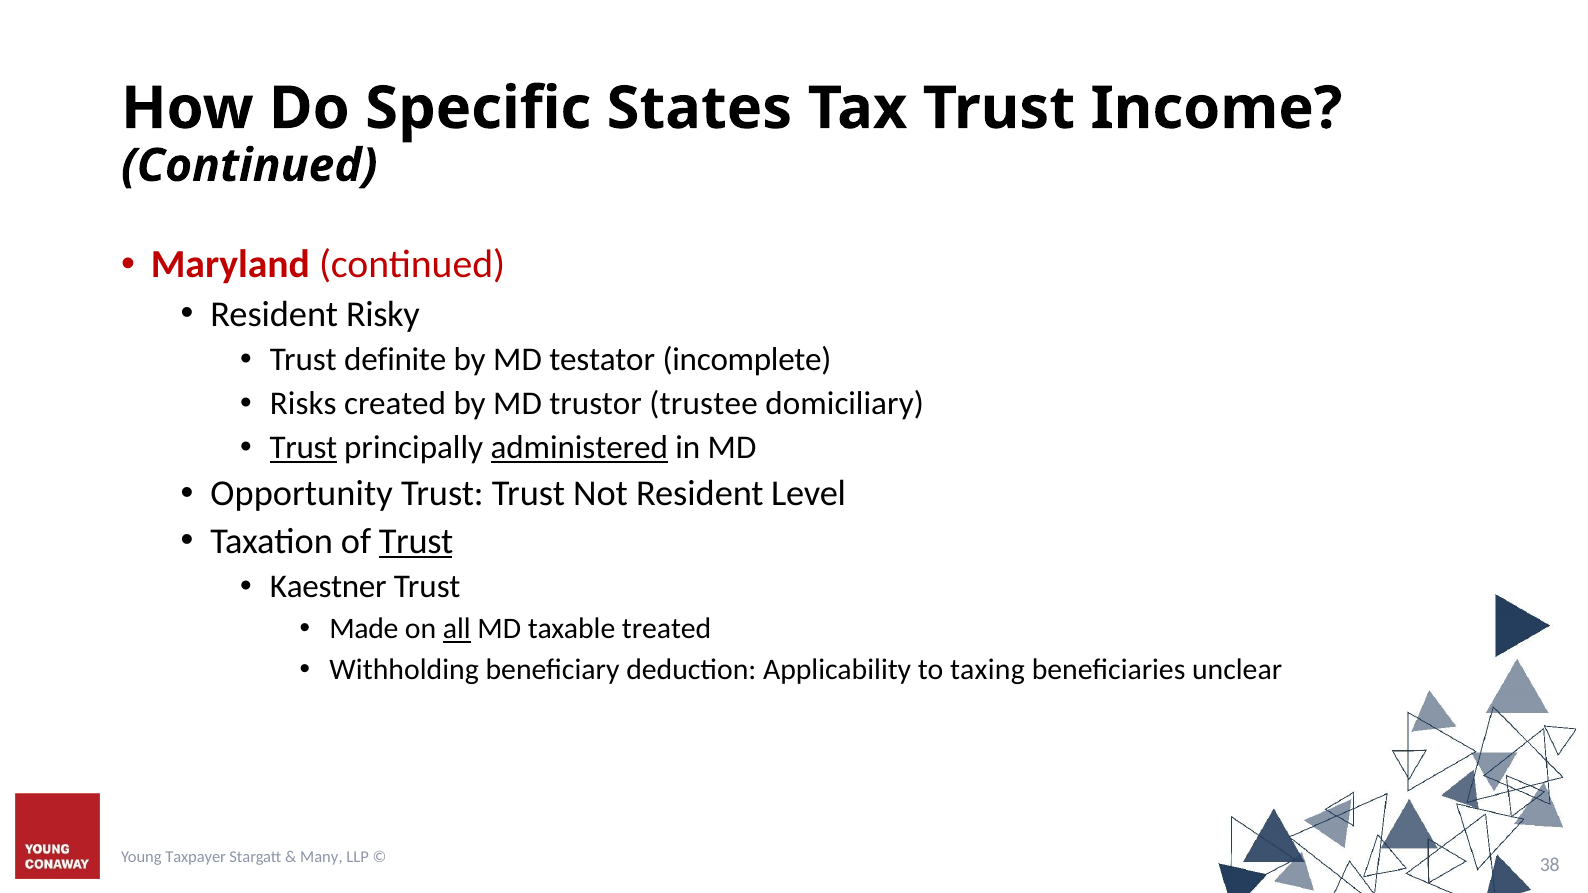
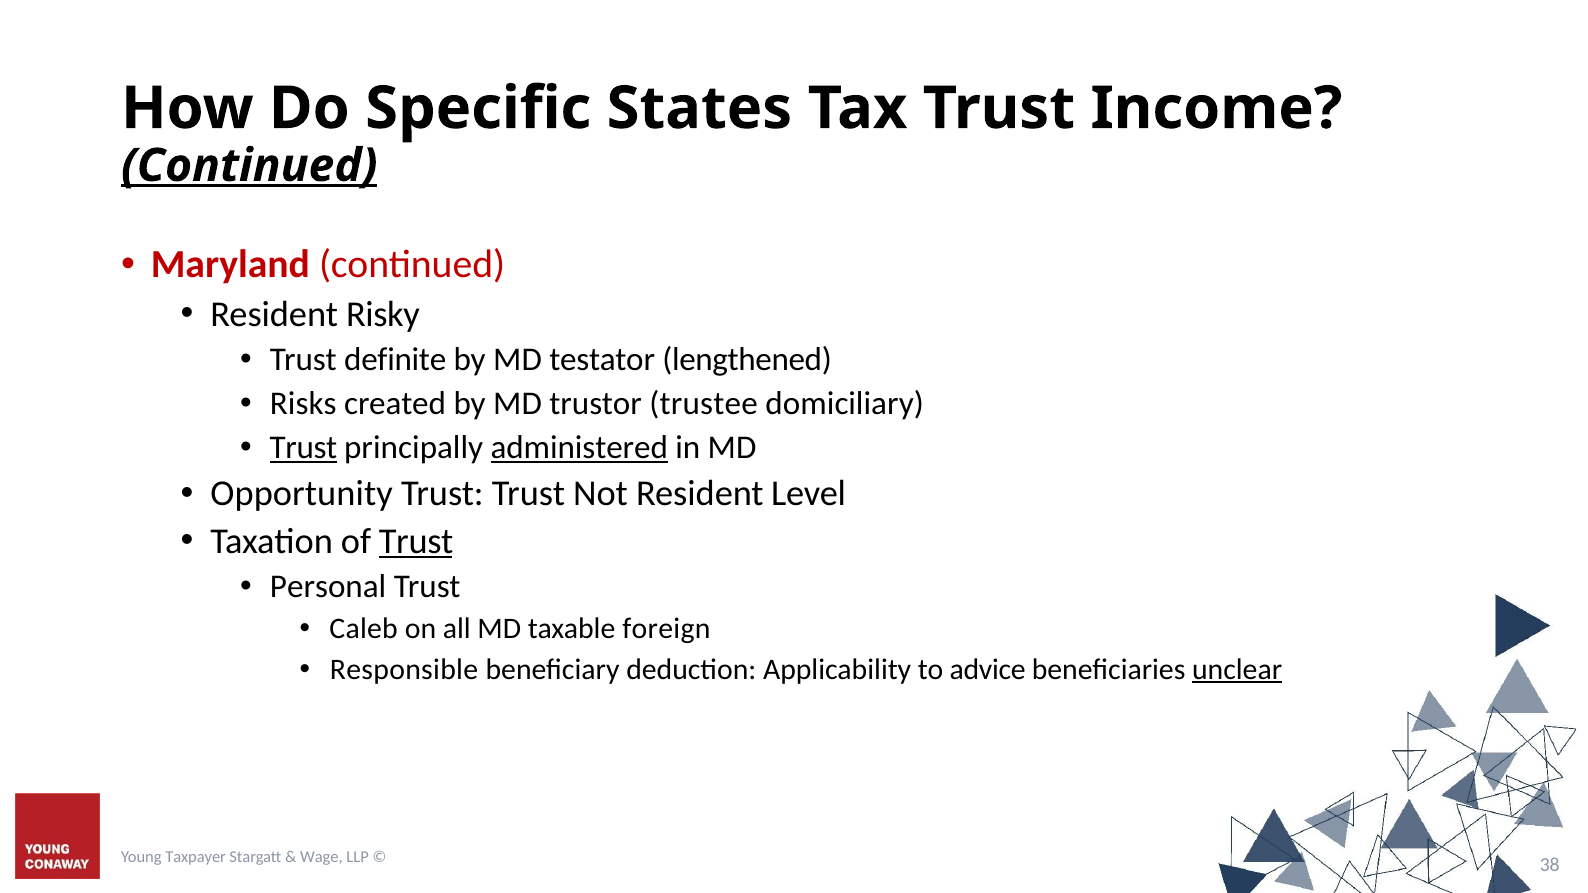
Continued at (249, 166) underline: none -> present
incomplete: incomplete -> lengthened
Kaestner: Kaestner -> Personal
Made: Made -> Caleb
all underline: present -> none
treated: treated -> foreign
Withholding: Withholding -> Responsible
taxing: taxing -> advice
unclear underline: none -> present
Many: Many -> Wage
